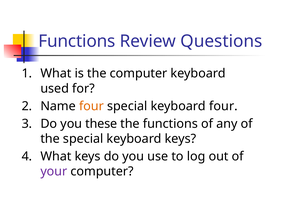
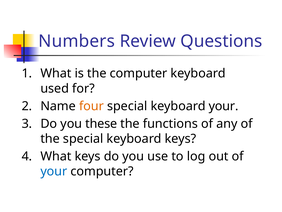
Functions at (77, 41): Functions -> Numbers
keyboard four: four -> your
your at (54, 171) colour: purple -> blue
